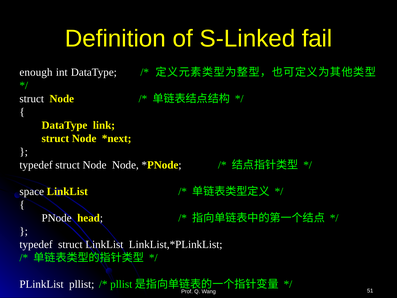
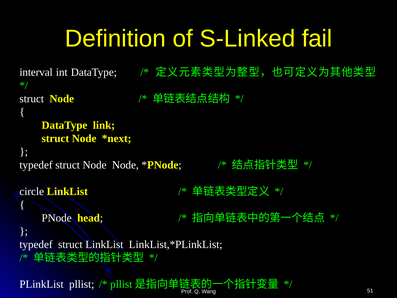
enough: enough -> interval
space: space -> circle
